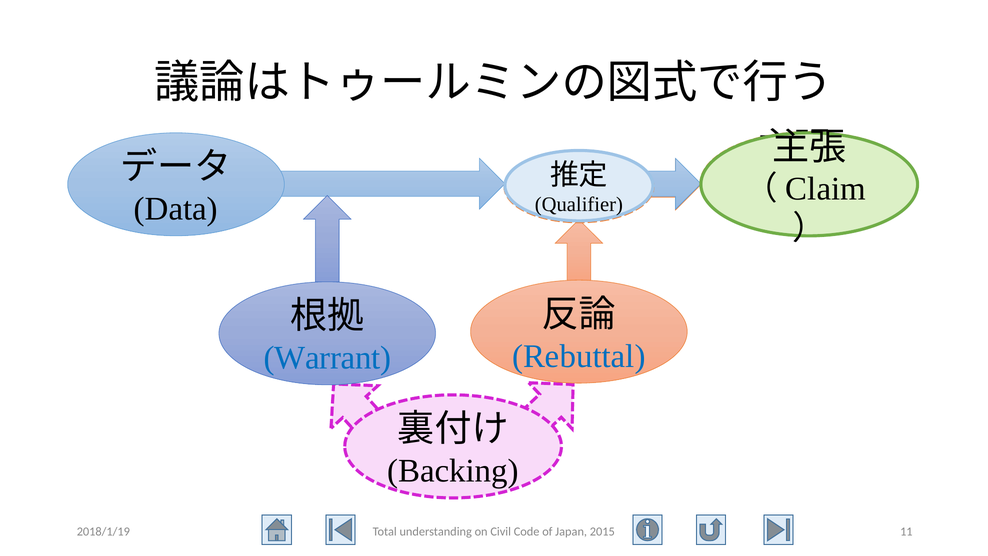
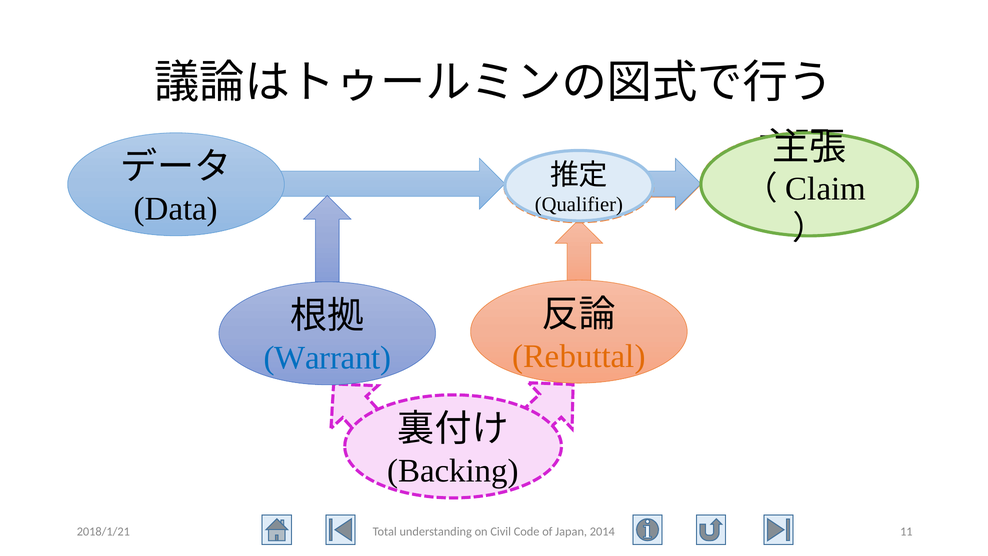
Rebuttal colour: blue -> orange
2018/1/19: 2018/1/19 -> 2018/1/21
2015: 2015 -> 2014
